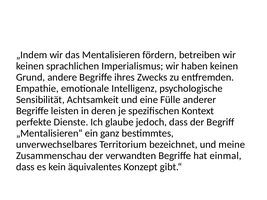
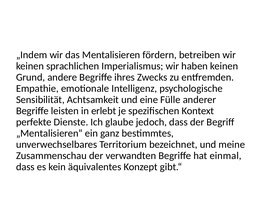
deren: deren -> erlebt
